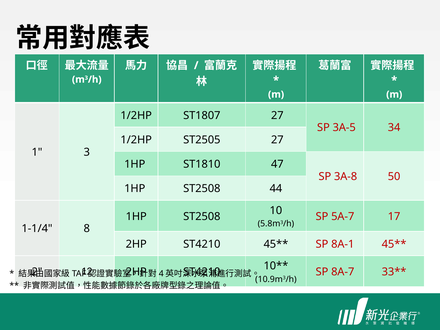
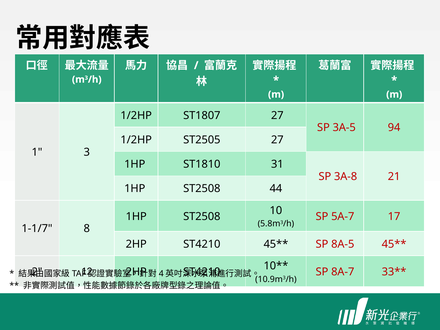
34: 34 -> 94
47: 47 -> 31
50: 50 -> 21
1-1/4: 1-1/4 -> 1-1/7
8A-1: 8A-1 -> 8A-5
